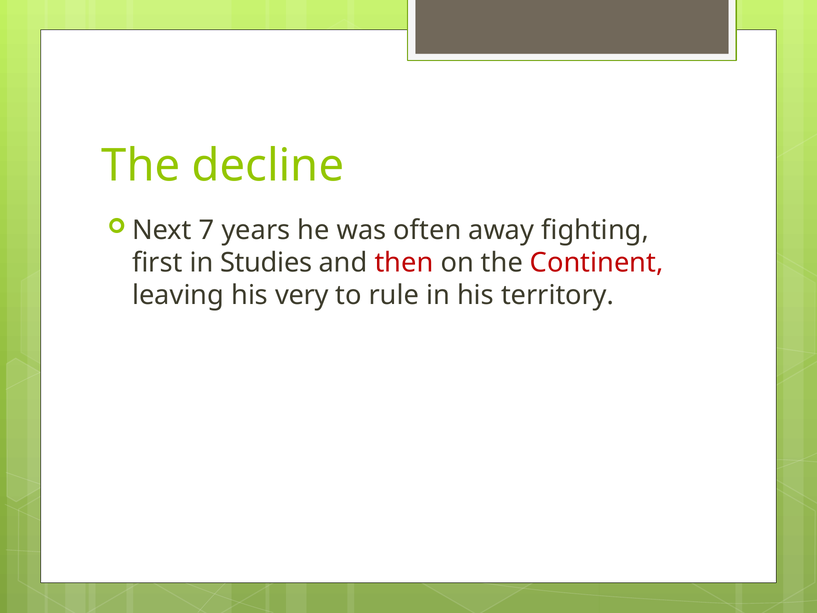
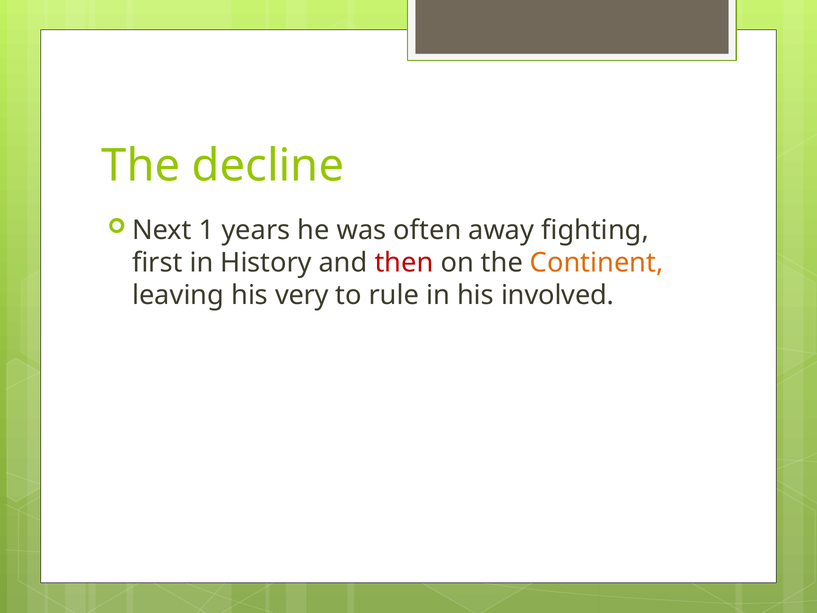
7: 7 -> 1
Studies: Studies -> History
Continent colour: red -> orange
territory: territory -> involved
